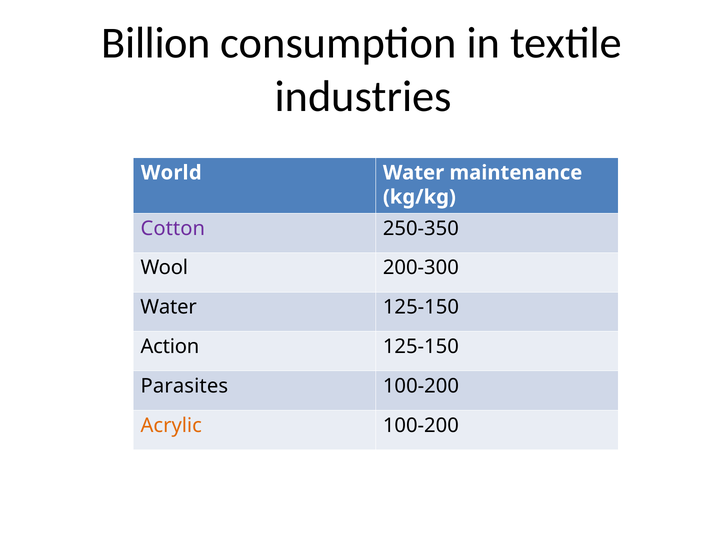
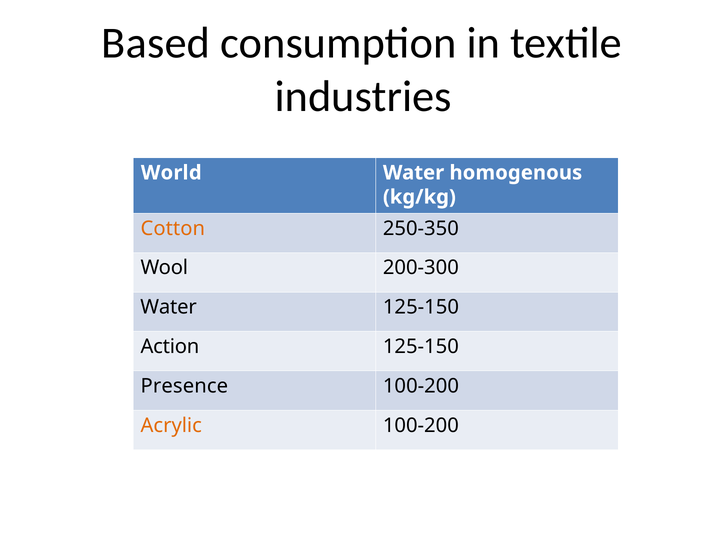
Billion: Billion -> Based
maintenance: maintenance -> homogenous
Cotton colour: purple -> orange
Parasites: Parasites -> Presence
